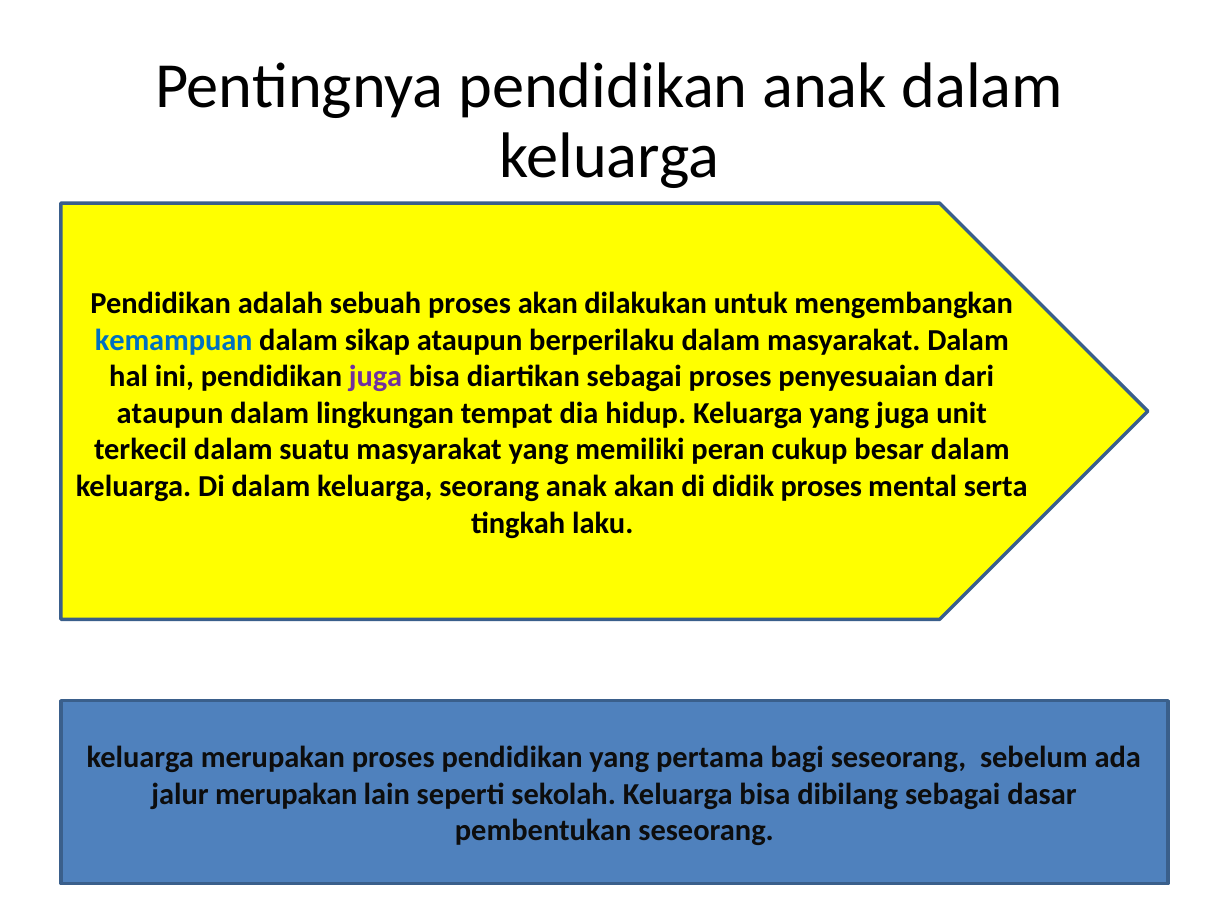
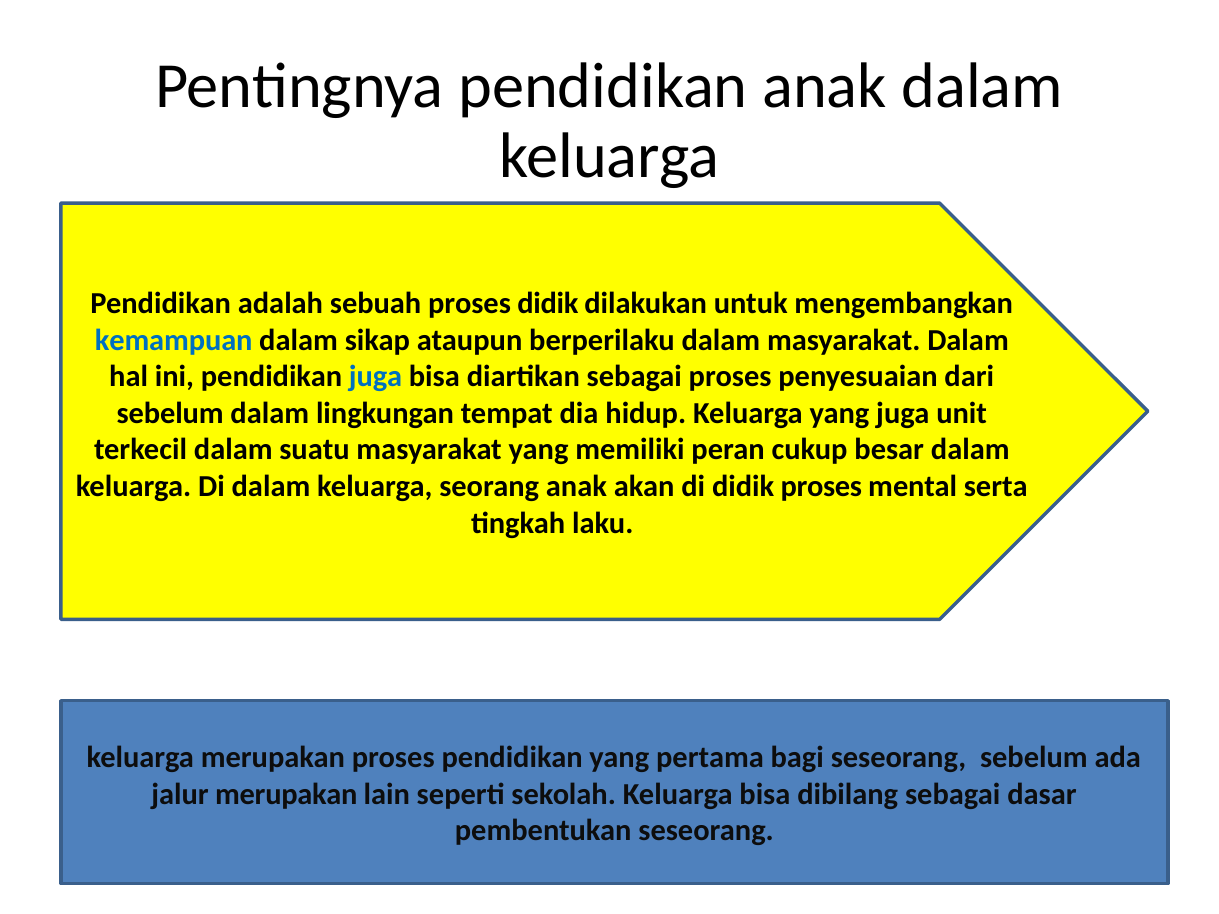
proses akan: akan -> didik
juga at (376, 377) colour: purple -> blue
ataupun at (170, 413): ataupun -> sebelum
